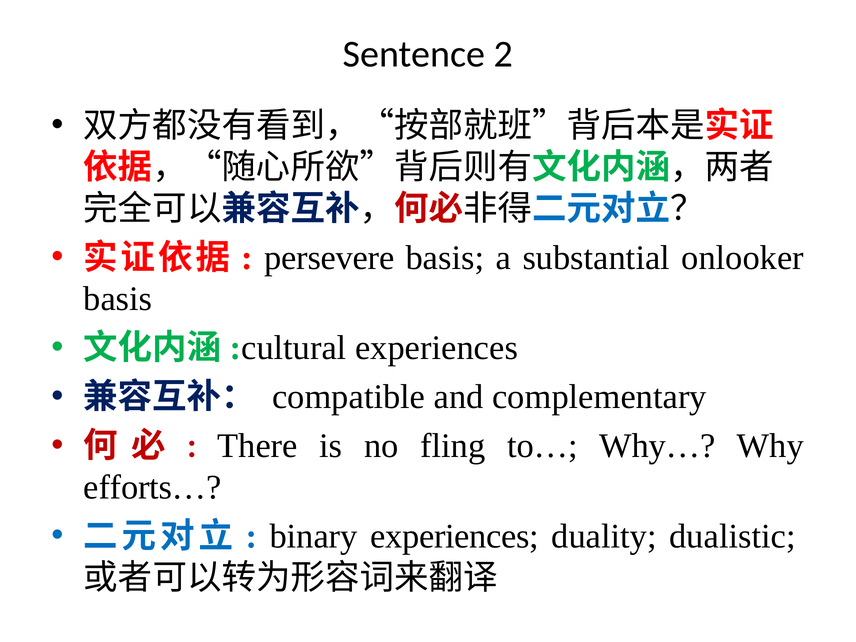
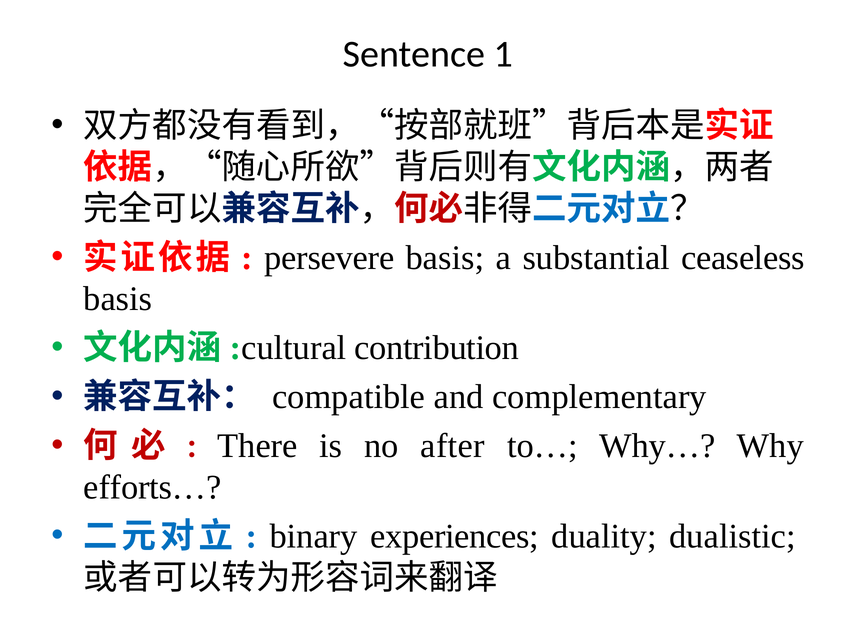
2: 2 -> 1
onlooker: onlooker -> ceaseless
experiences at (437, 348): experiences -> contribution
fling: fling -> after
